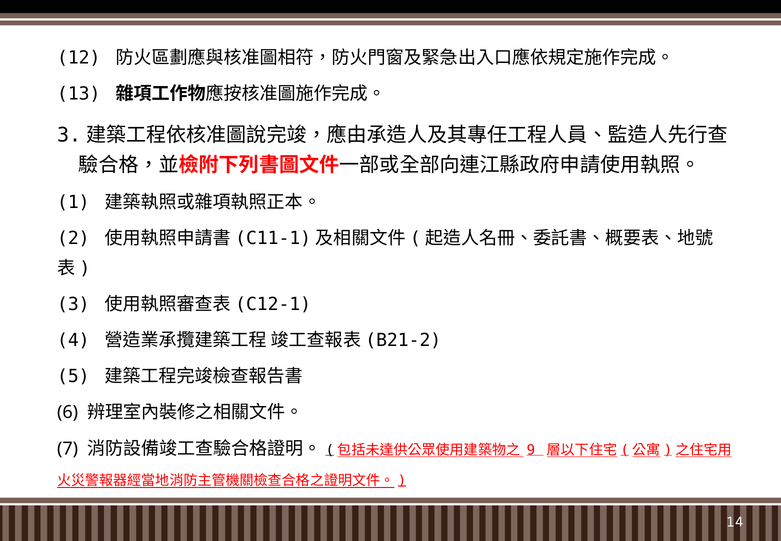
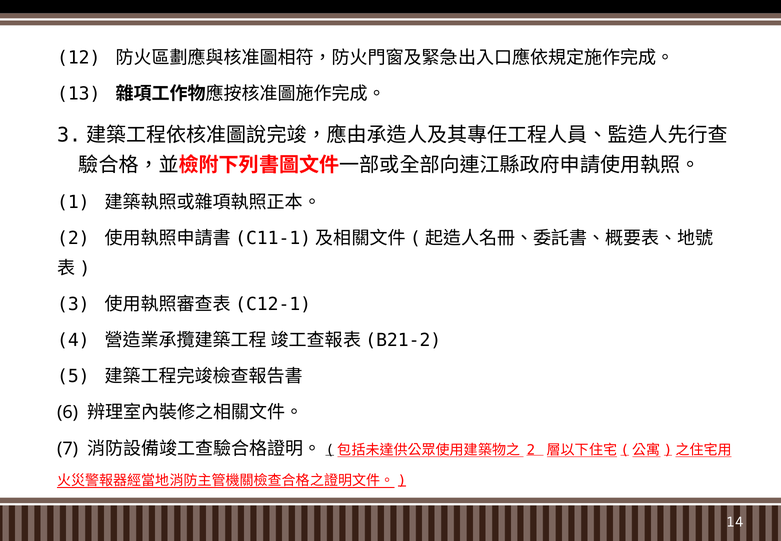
9 at (531, 450): 9 -> 2
